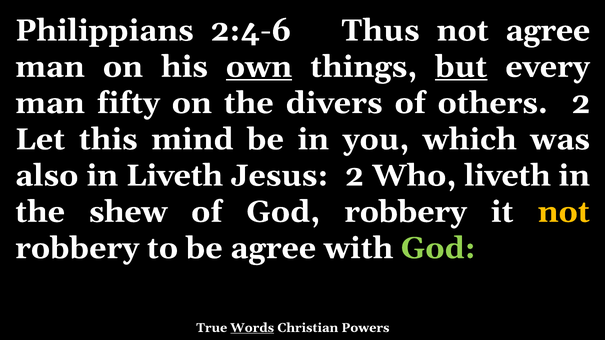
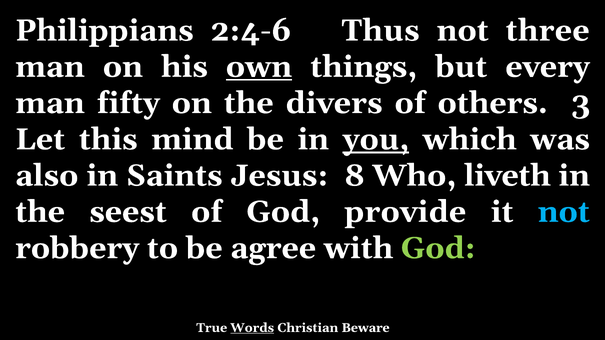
not agree: agree -> three
but underline: present -> none
others 2: 2 -> 3
you underline: none -> present
in Liveth: Liveth -> Saints
Jesus 2: 2 -> 8
shew: shew -> seest
God robbery: robbery -> provide
not at (564, 212) colour: yellow -> light blue
Powers: Powers -> Beware
